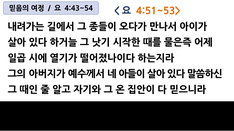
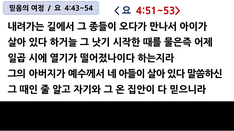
4:51~53> colour: orange -> red
